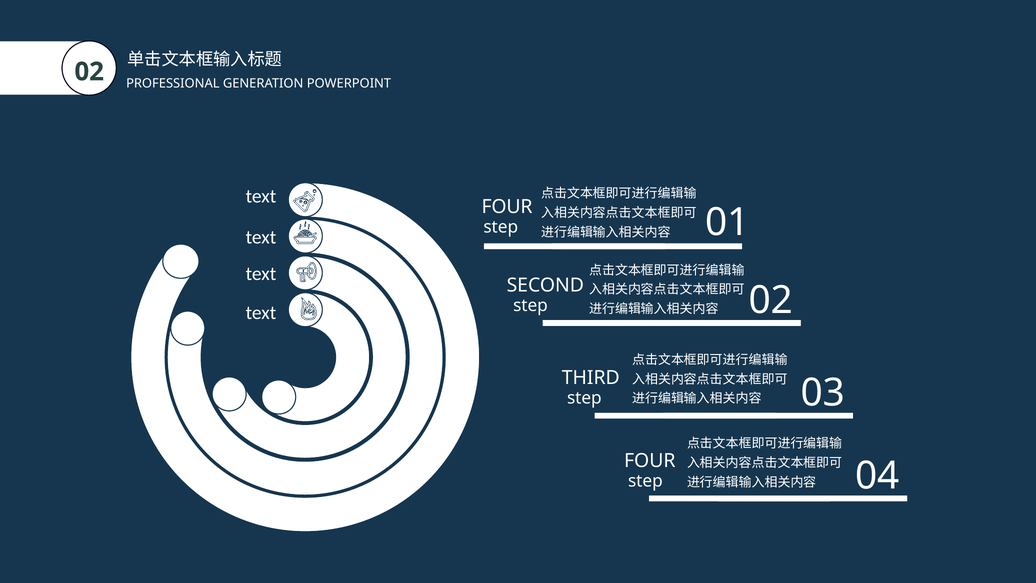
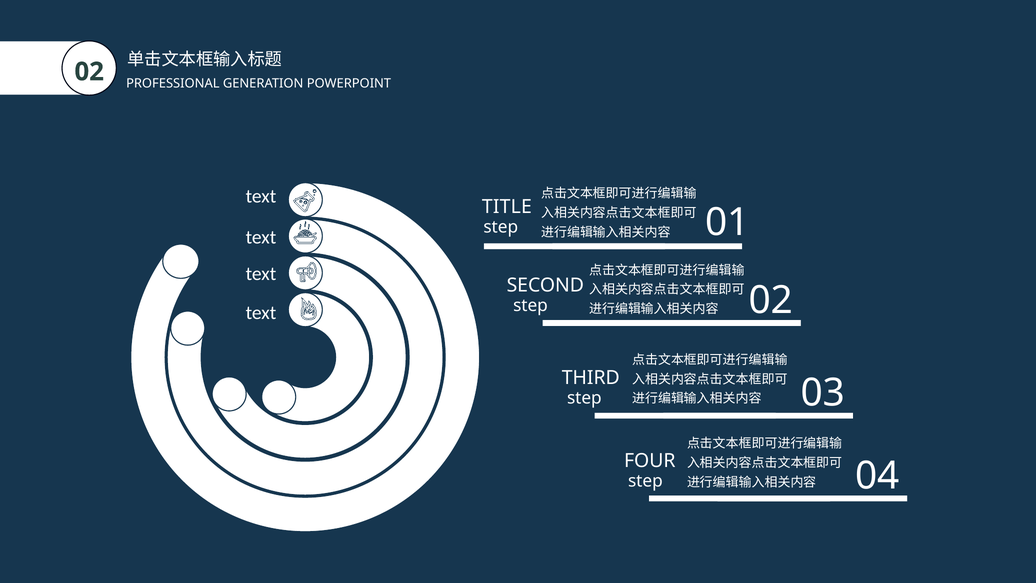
FOUR at (507, 207): FOUR -> TITLE
